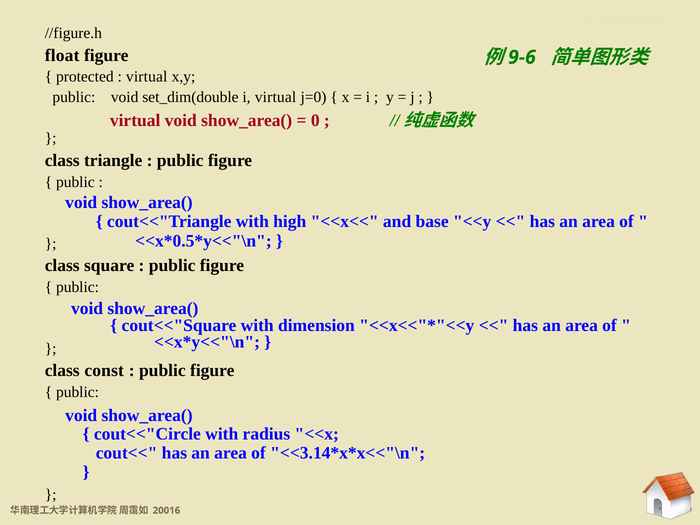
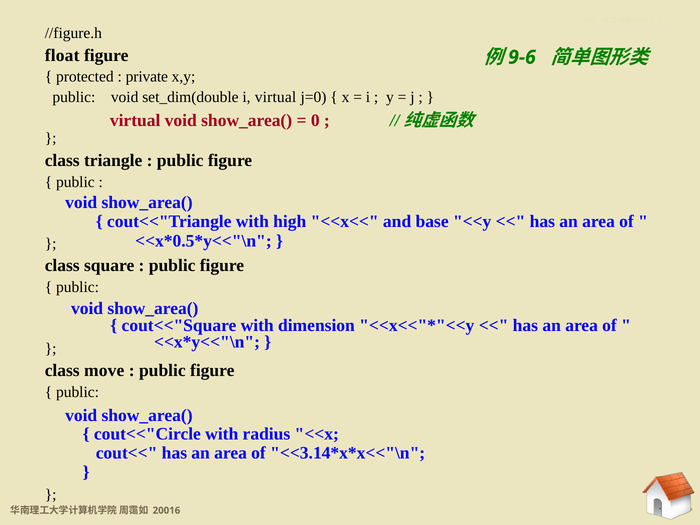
virtual at (147, 77): virtual -> private
const: const -> move
